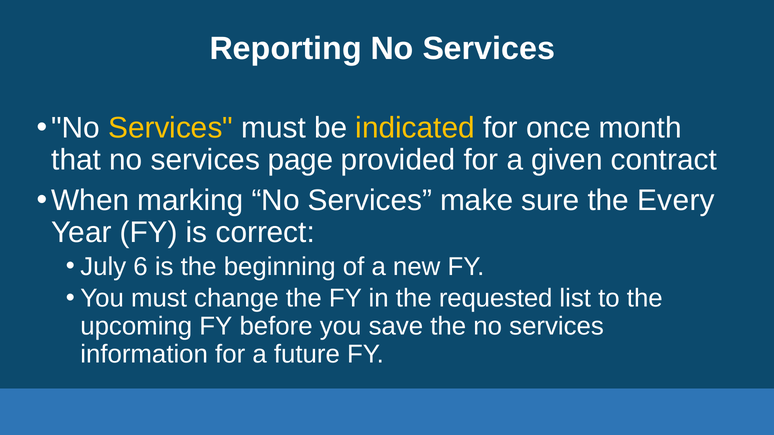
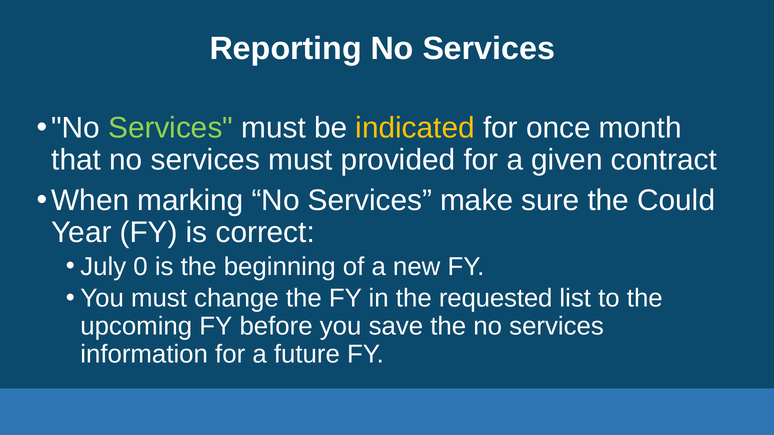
Services at (171, 128) colour: yellow -> light green
no services page: page -> must
Every: Every -> Could
6: 6 -> 0
